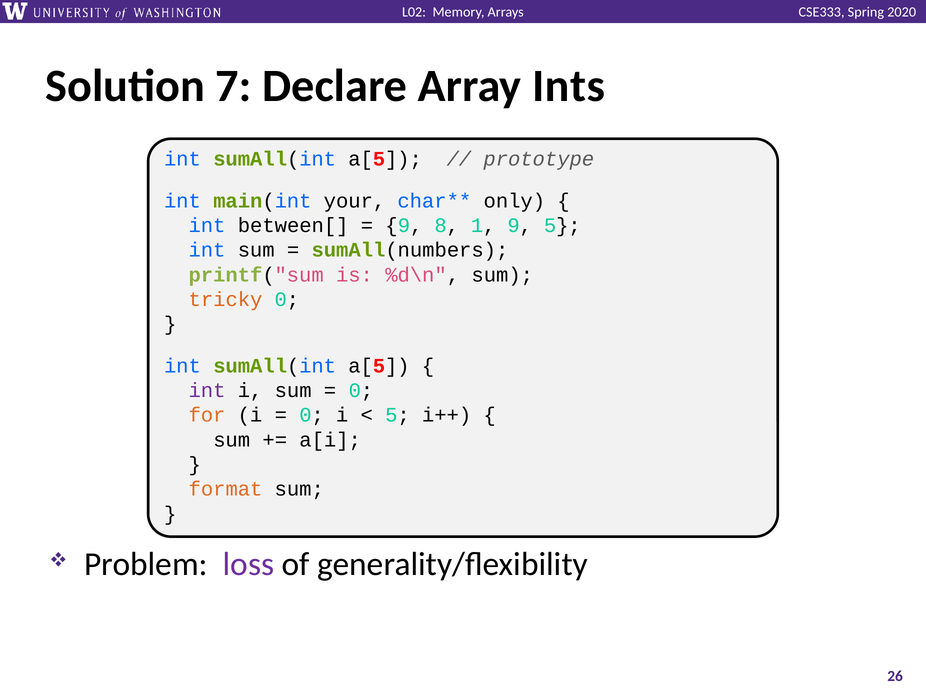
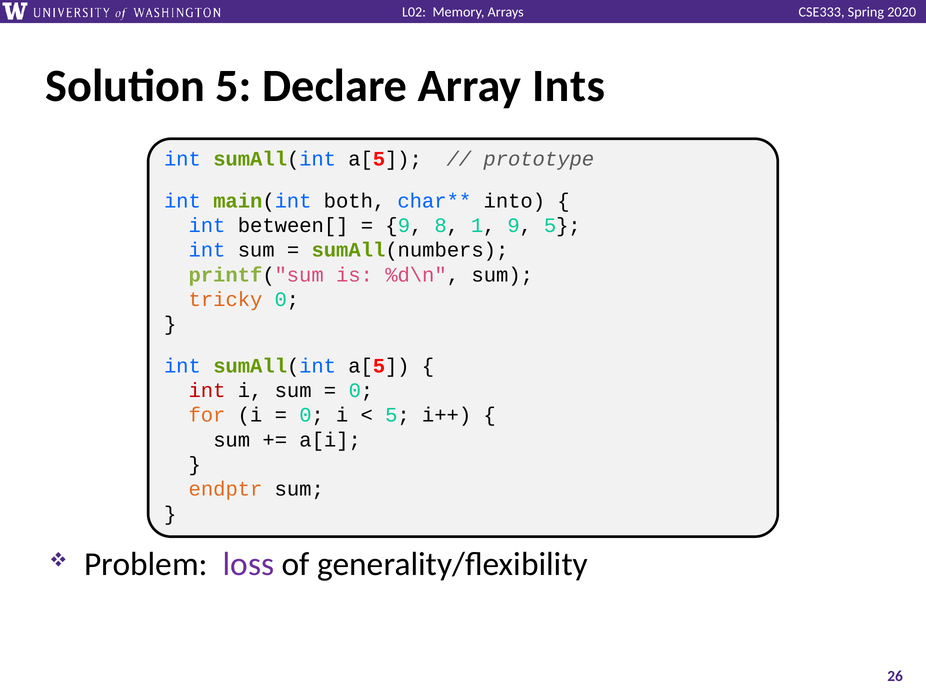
Solution 7: 7 -> 5
your: your -> both
only: only -> into
int at (207, 391) colour: purple -> red
format: format -> endptr
